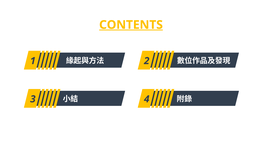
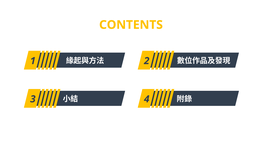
CONTENTS underline: present -> none
